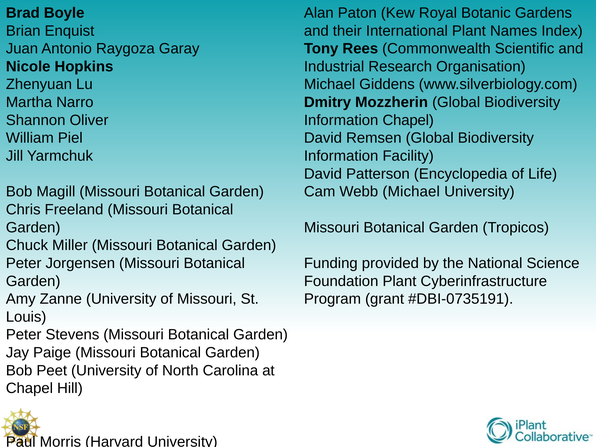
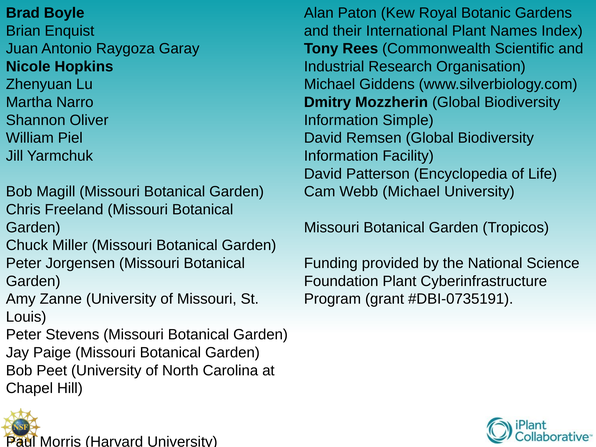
Information Chapel: Chapel -> Simple
